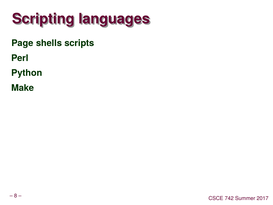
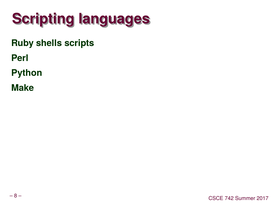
Page: Page -> Ruby
